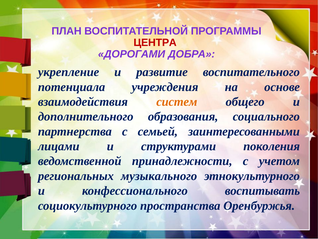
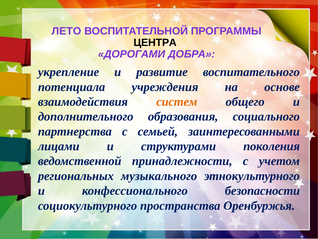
ПЛАН: ПЛАН -> ЛЕТО
ЦЕНТРА colour: red -> black
воспитывать: воспитывать -> безопасности
